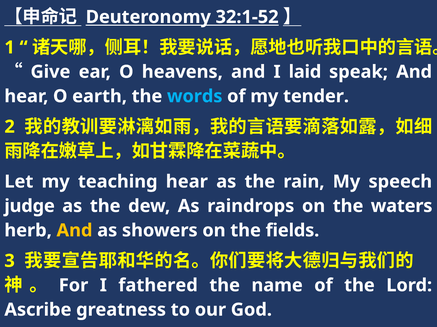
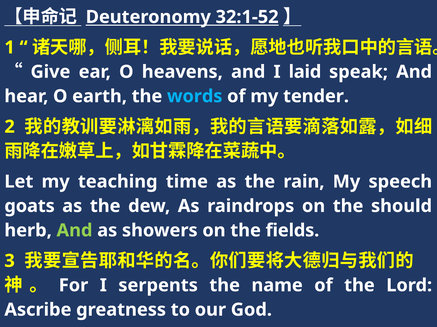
teaching hear: hear -> time
judge: judge -> goats
waters: waters -> should
And at (75, 231) colour: yellow -> light green
fathered: fathered -> serpents
